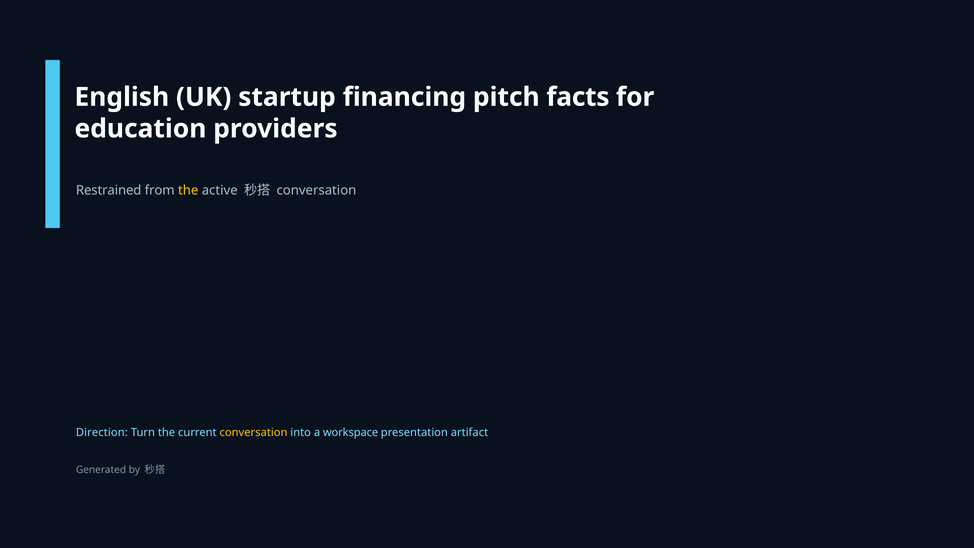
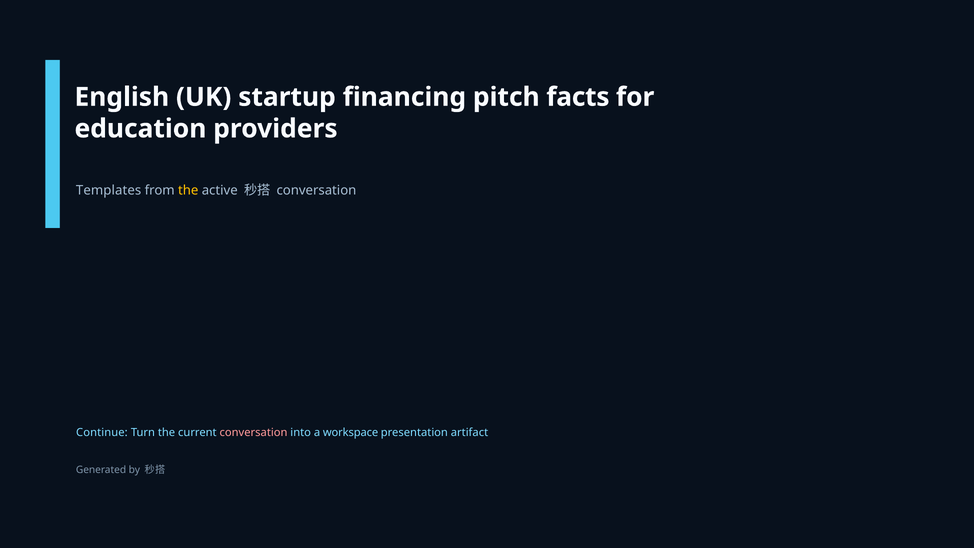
Restrained: Restrained -> Templates
Direction: Direction -> Continue
conversation at (254, 432) colour: yellow -> pink
